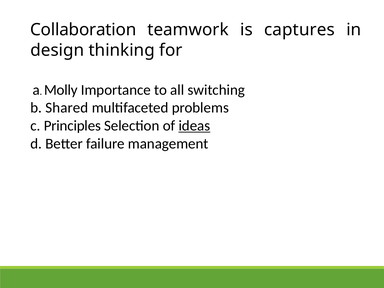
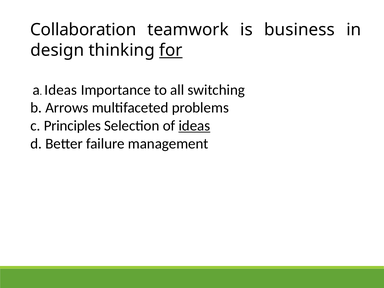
captures: captures -> business
for underline: none -> present
Molly at (61, 90): Molly -> Ideas
Shared: Shared -> Arrows
